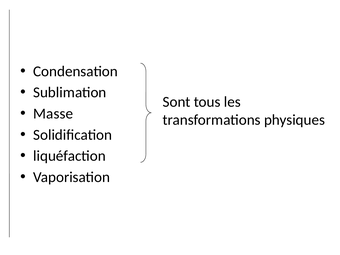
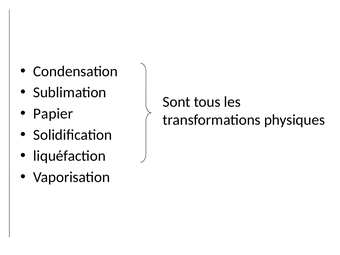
Masse: Masse -> Papier
